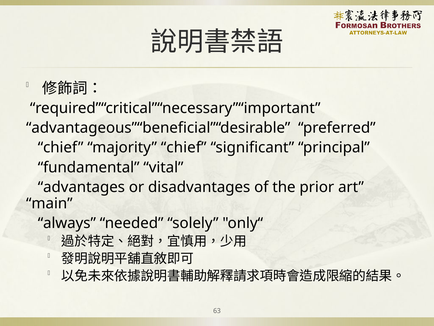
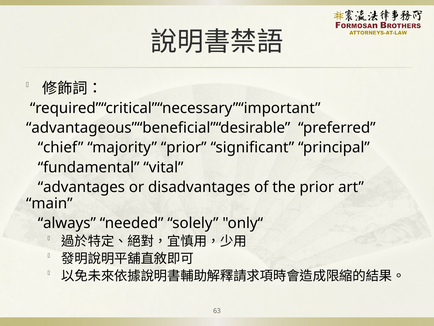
majority chief: chief -> prior
